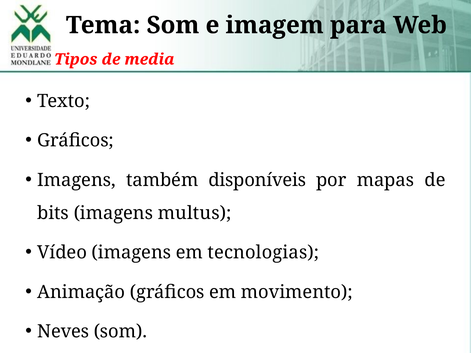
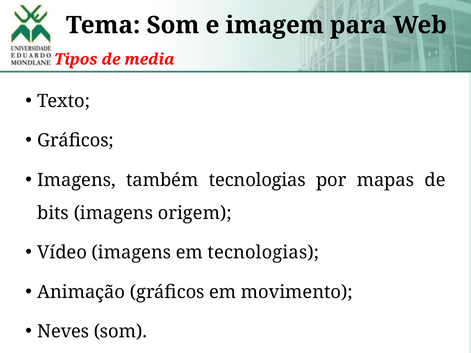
também disponíveis: disponíveis -> tecnologias
multus: multus -> origem
